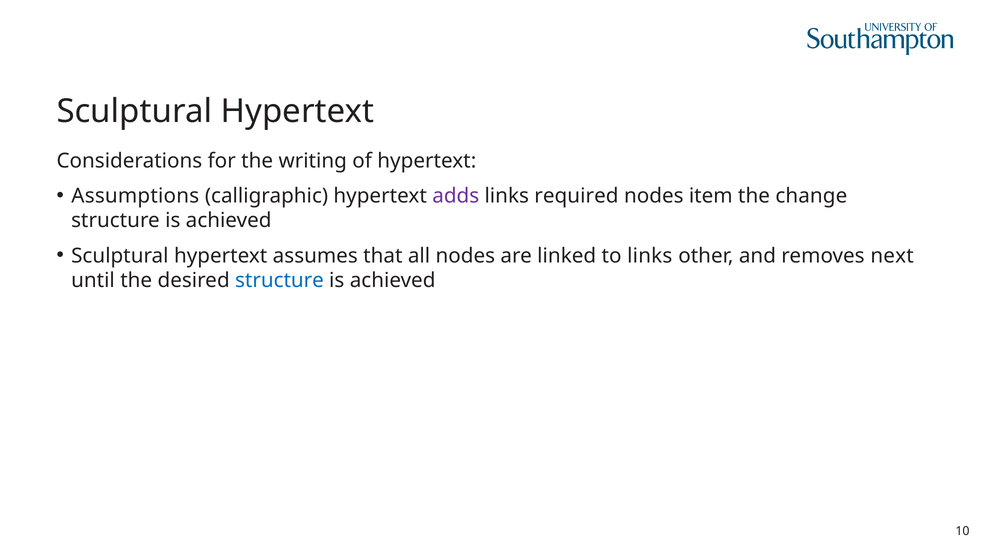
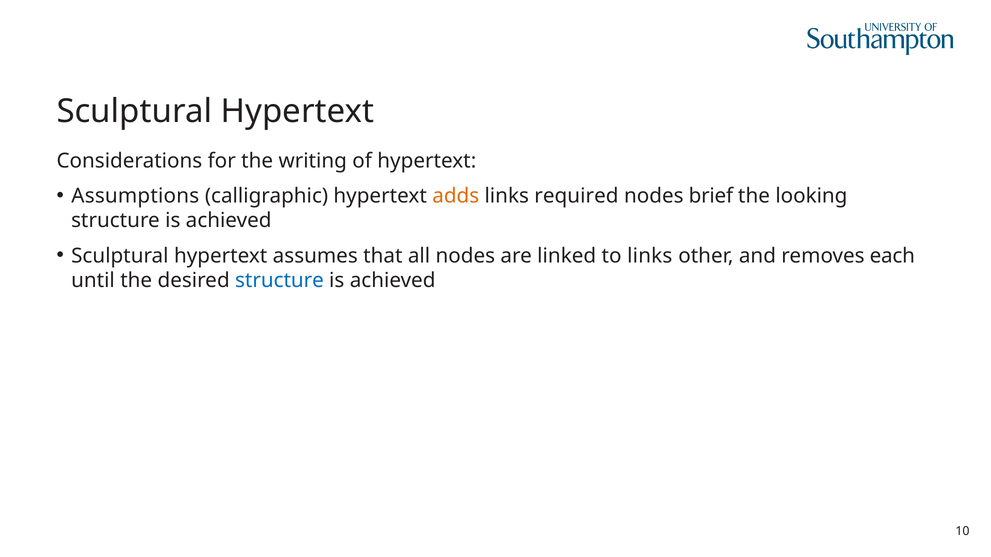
adds colour: purple -> orange
item: item -> brief
change: change -> looking
next: next -> each
